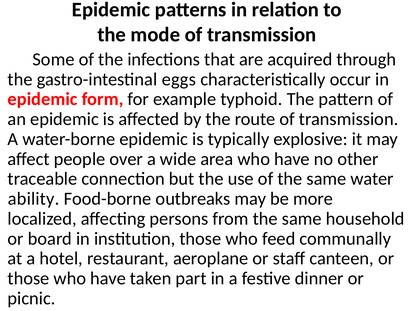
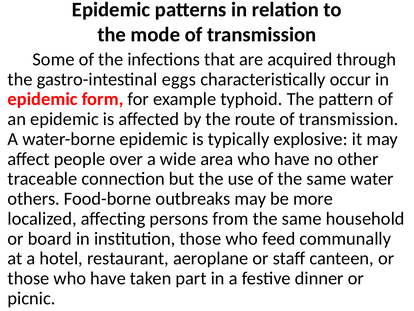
ability: ability -> others
